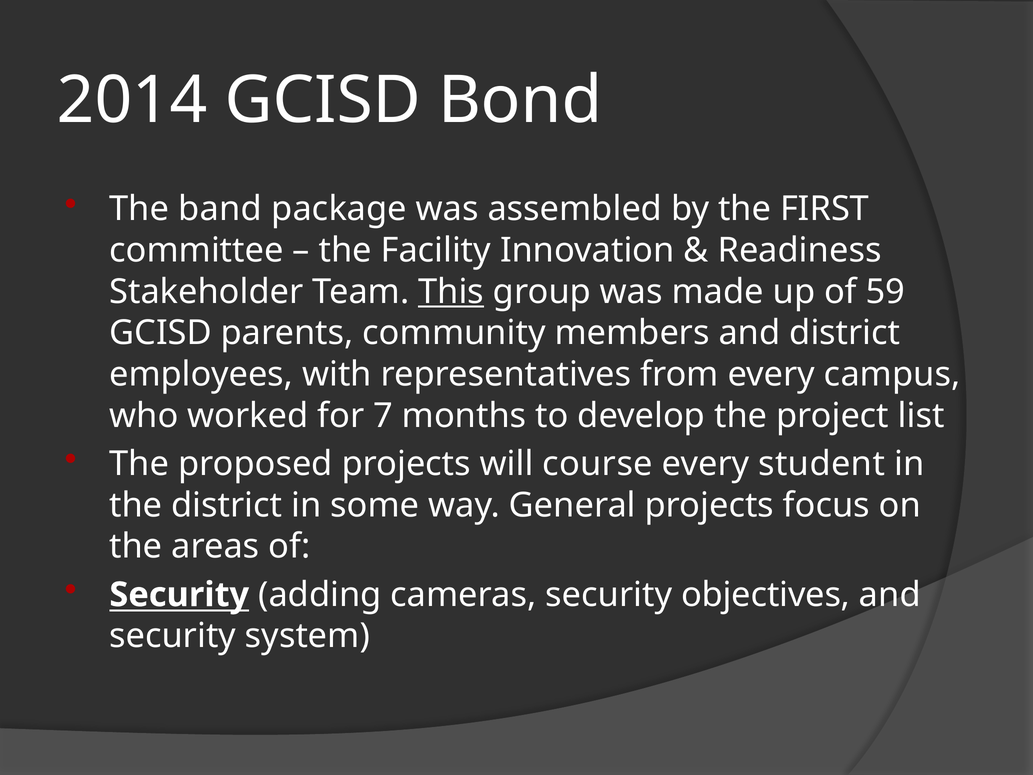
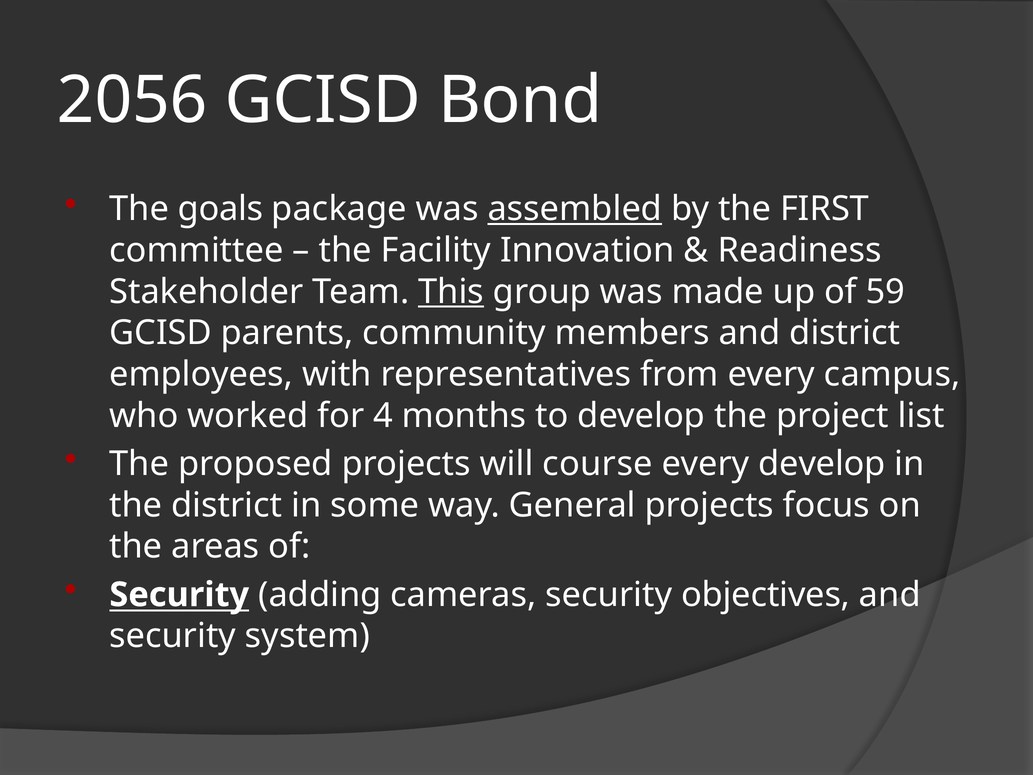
2014: 2014 -> 2056
band: band -> goals
assembled underline: none -> present
7: 7 -> 4
every student: student -> develop
